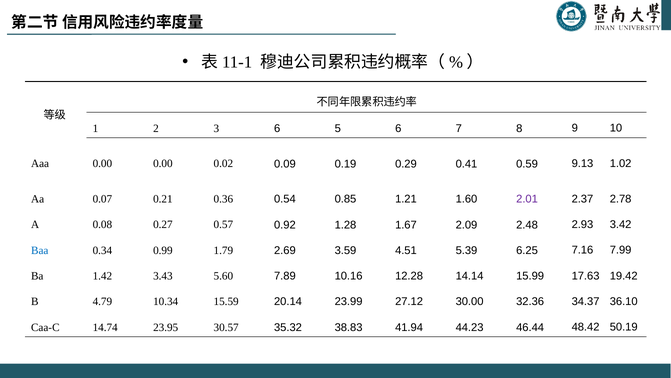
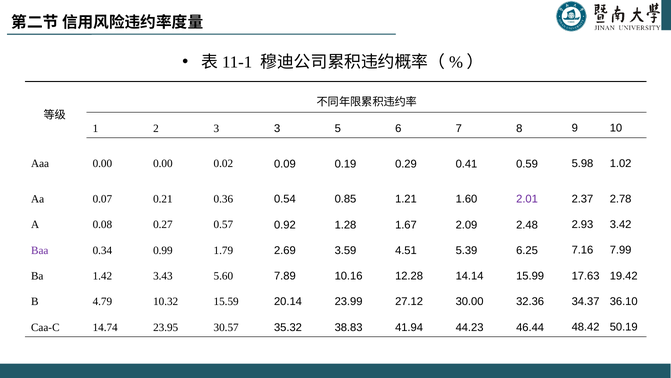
3 6: 6 -> 3
9.13: 9.13 -> 5.98
Baa colour: blue -> purple
10.34: 10.34 -> 10.32
